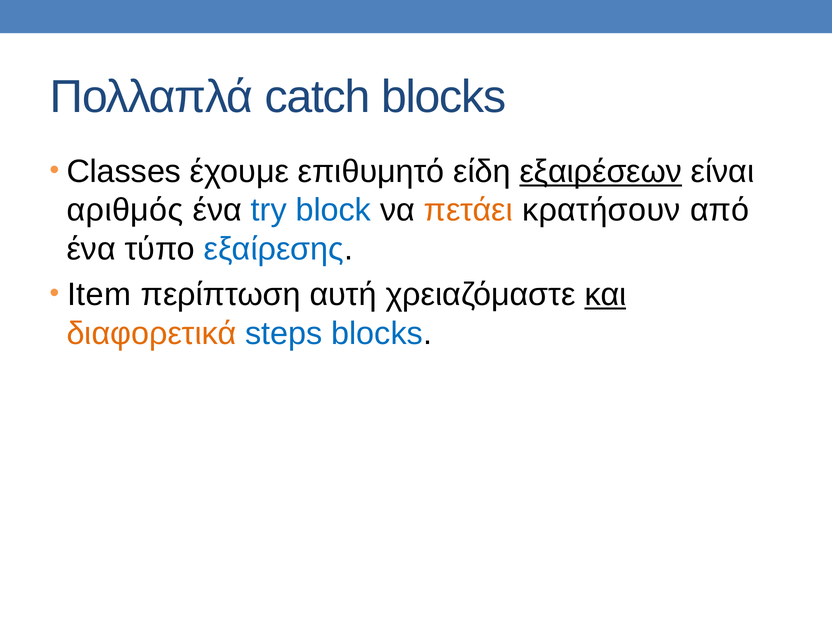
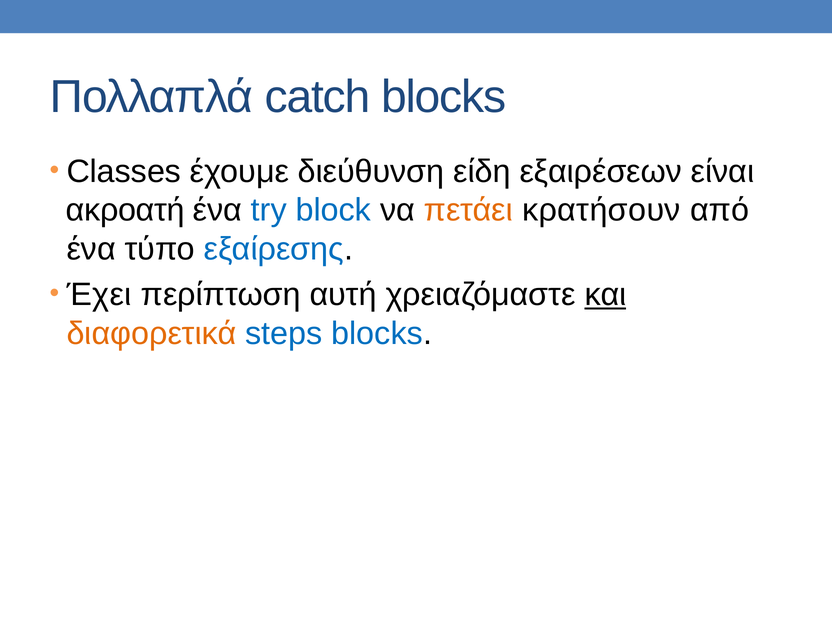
επιθυμητό: επιθυμητό -> διεύθυνση
εξαιρέσεων underline: present -> none
αριθμός: αριθμός -> ακροατή
Item: Item -> Έχει
